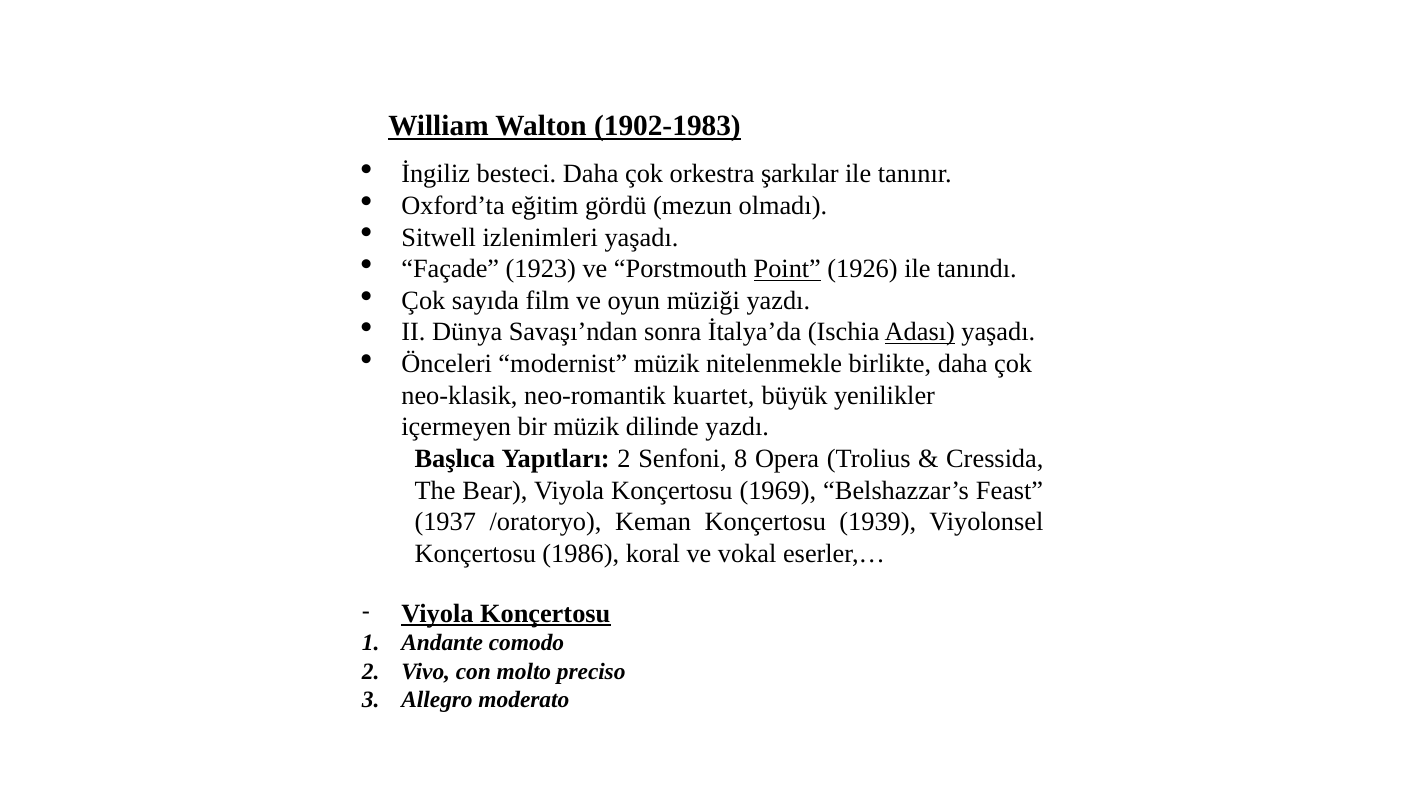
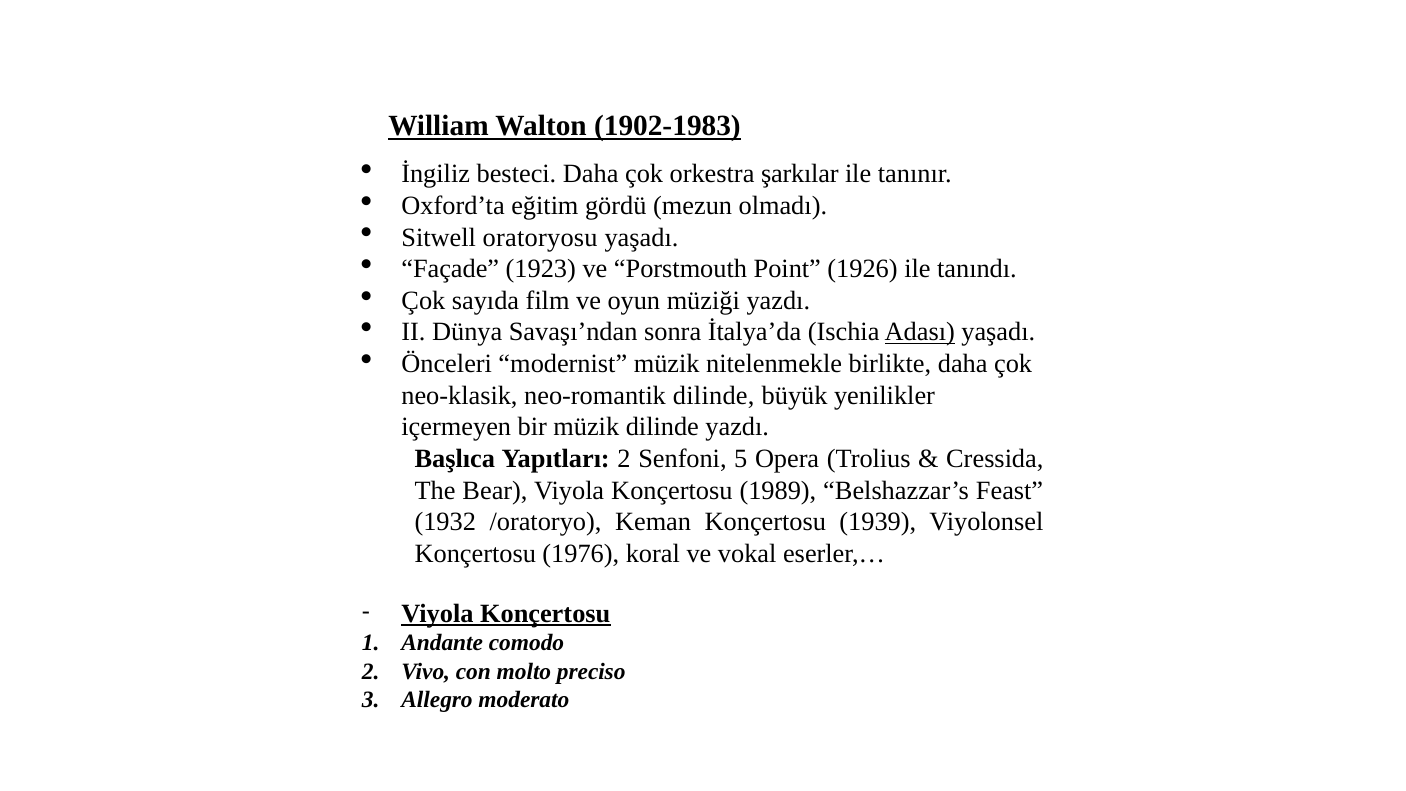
izlenimleri: izlenimleri -> oratoryosu
Point underline: present -> none
neo-romantik kuartet: kuartet -> dilinde
8: 8 -> 5
1969: 1969 -> 1989
1937: 1937 -> 1932
1986: 1986 -> 1976
